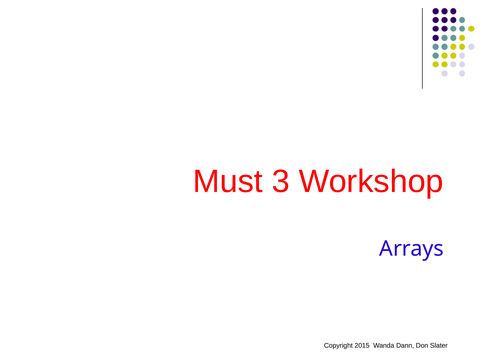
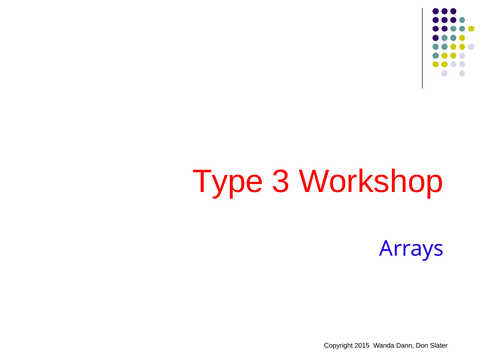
Must: Must -> Type
